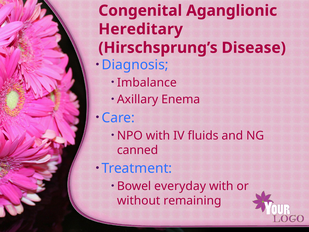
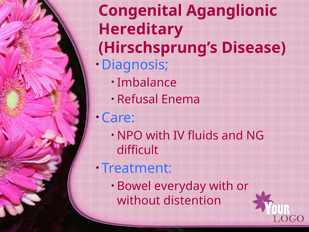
Axillary: Axillary -> Refusal
canned: canned -> difficult
remaining: remaining -> distention
